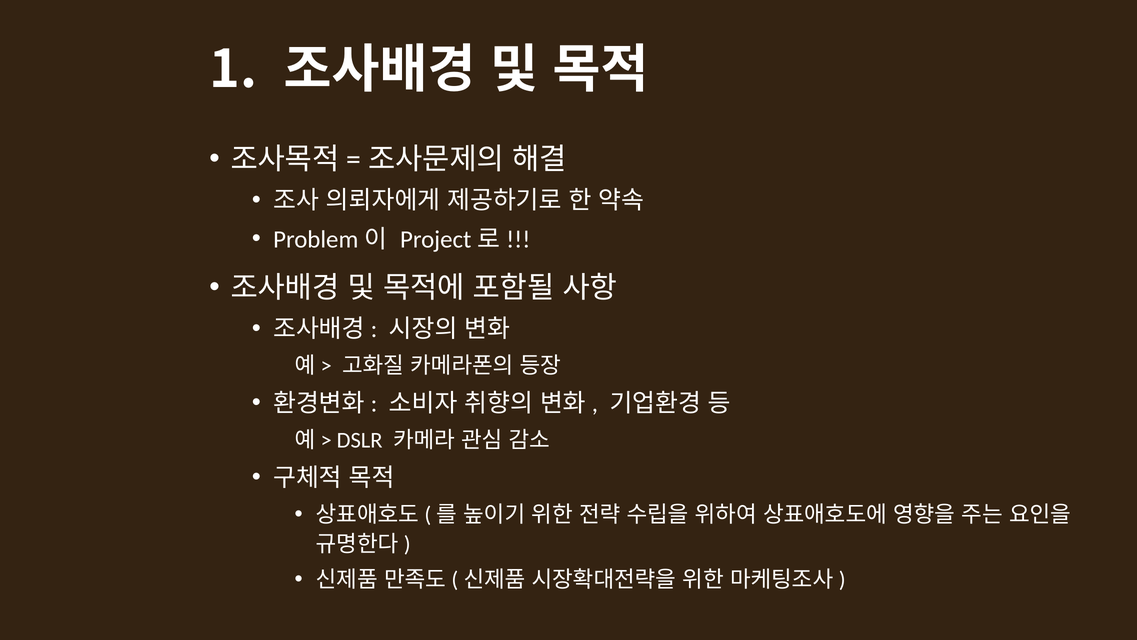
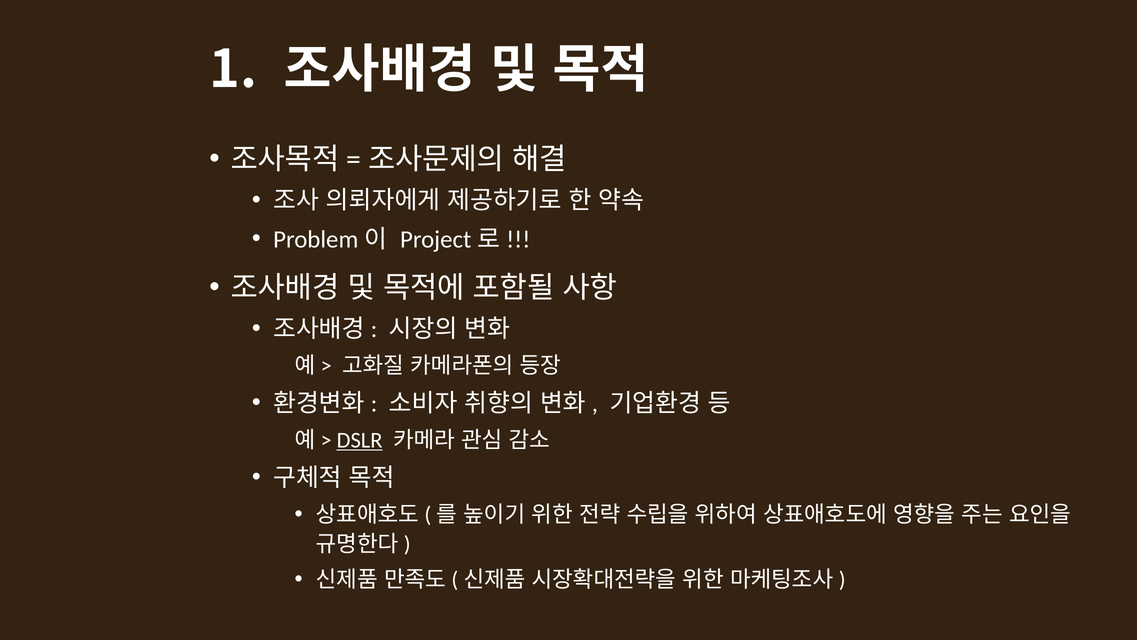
DSLR underline: none -> present
